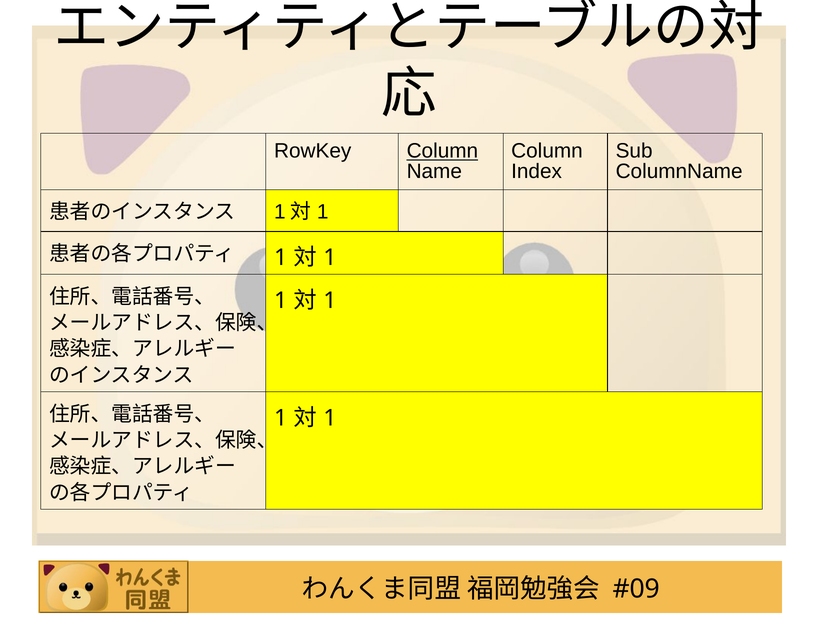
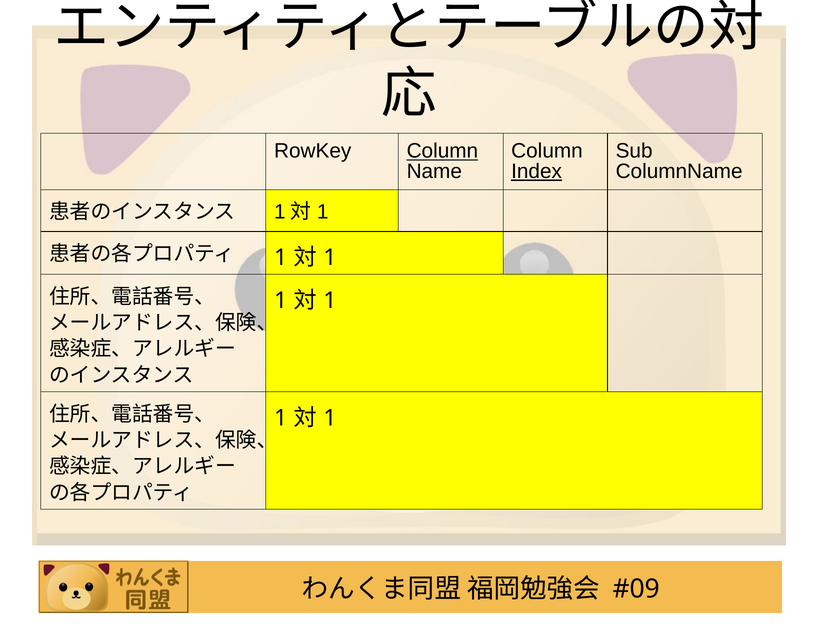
Index underline: none -> present
